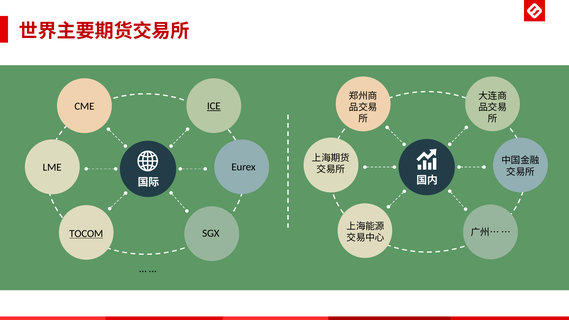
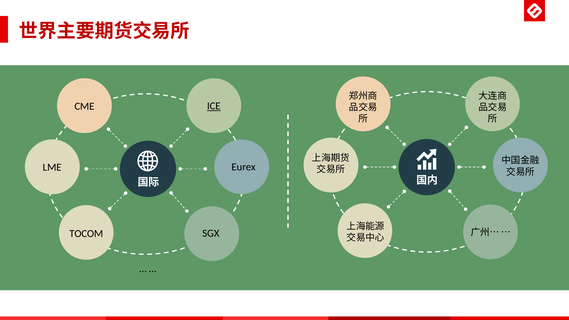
TOCOM underline: present -> none
